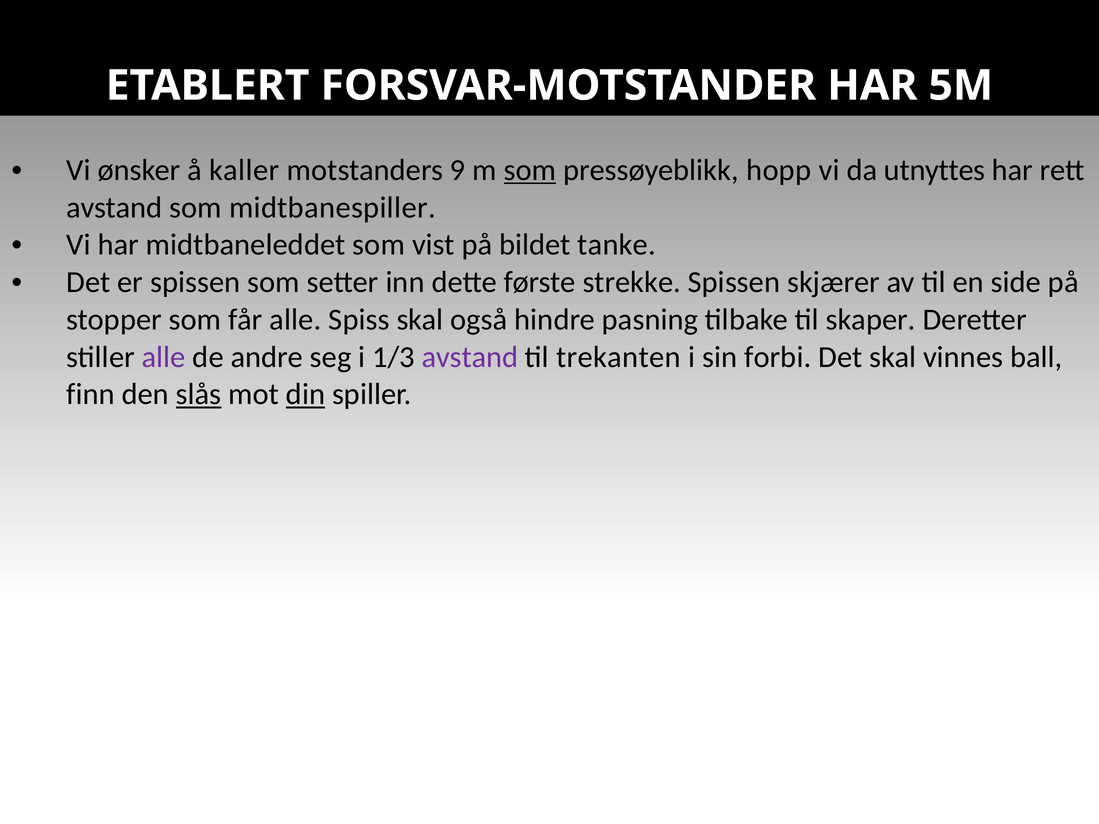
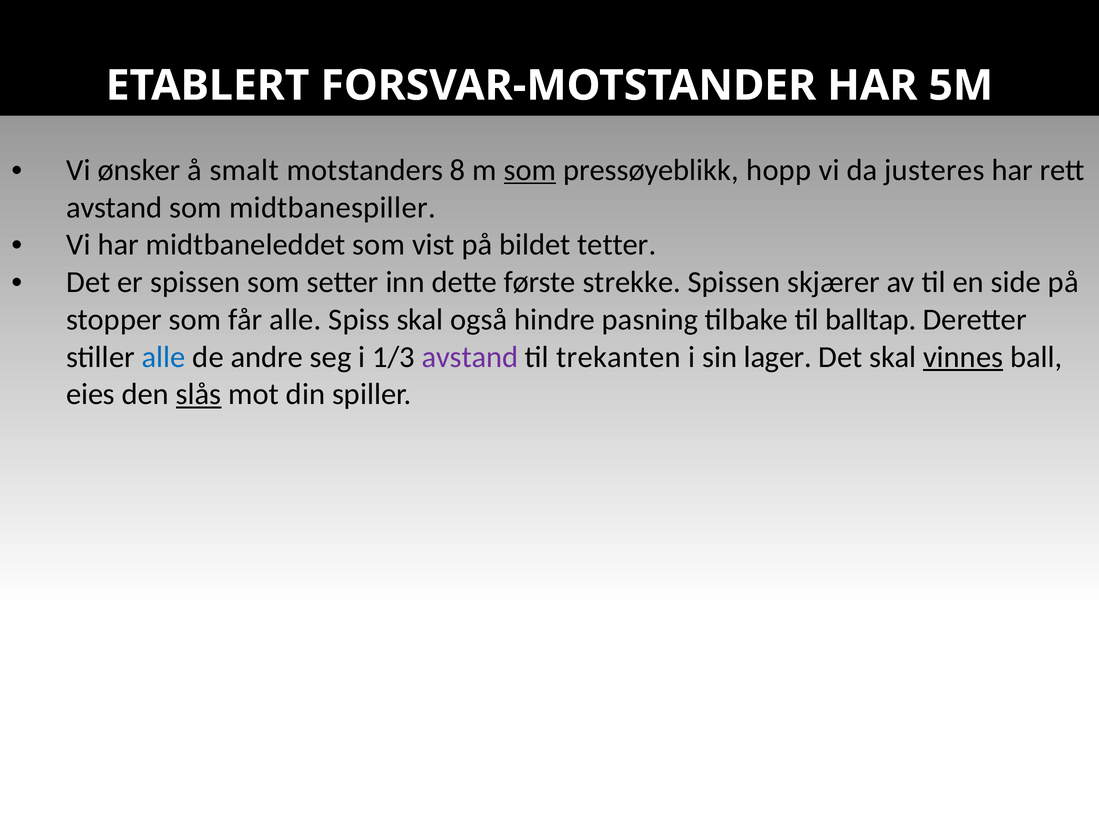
kaller: kaller -> smalt
9: 9 -> 8
utnyttes: utnyttes -> justeres
tanke: tanke -> tetter
skaper: skaper -> balltap
alle at (164, 357) colour: purple -> blue
forbi: forbi -> lager
vinnes underline: none -> present
finn: finn -> eies
din underline: present -> none
